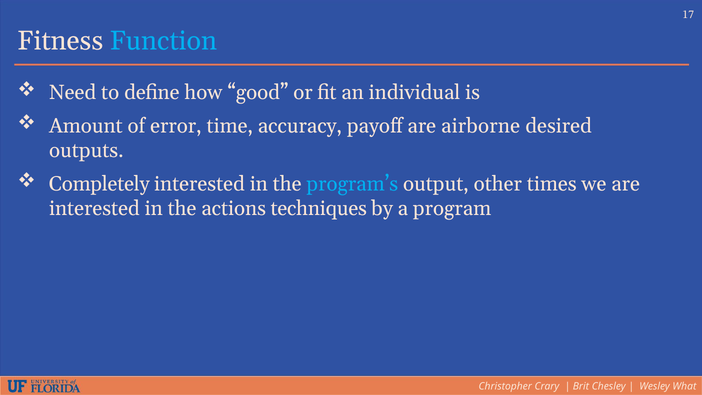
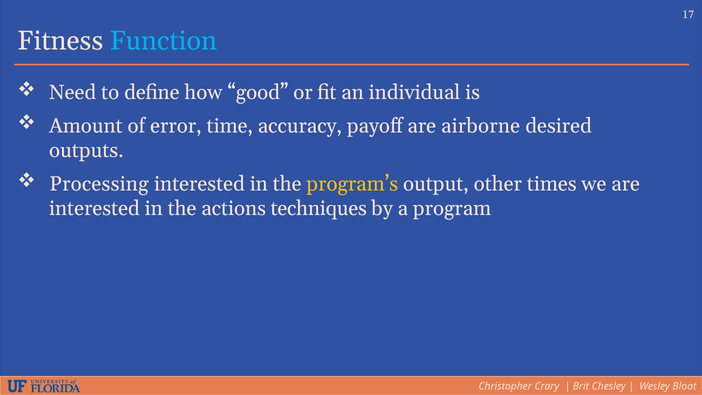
Completely: Completely -> Processing
program’s colour: light blue -> yellow
What: What -> Bloat
